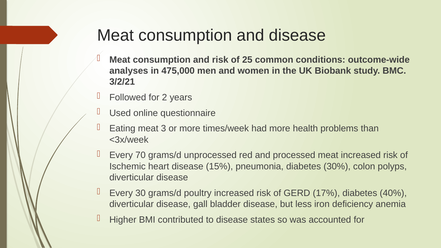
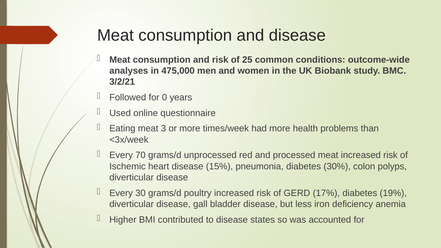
2: 2 -> 0
40%: 40% -> 19%
